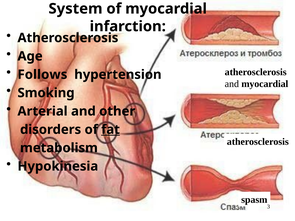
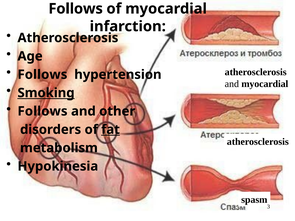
System at (75, 9): System -> Follows
Smoking underline: none -> present
Arterial at (43, 111): Arterial -> Follows
